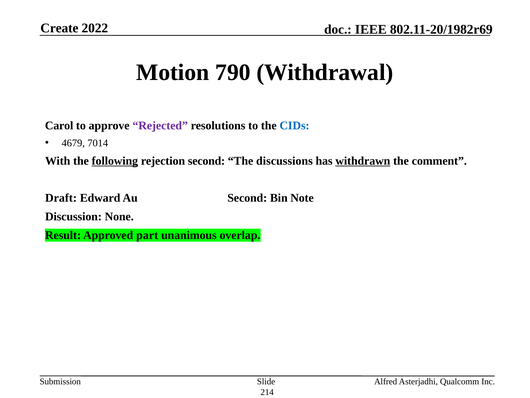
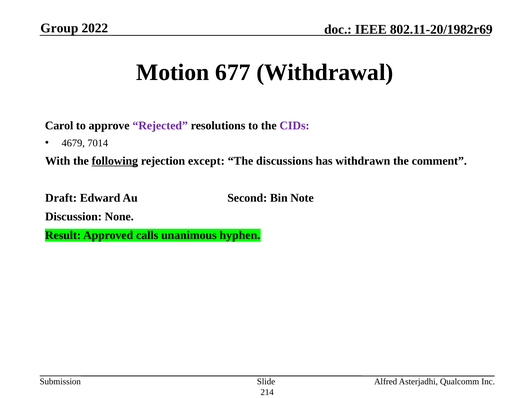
Create: Create -> Group
790: 790 -> 677
CIDs colour: blue -> purple
rejection second: second -> except
withdrawn underline: present -> none
part: part -> calls
overlap: overlap -> hyphen
